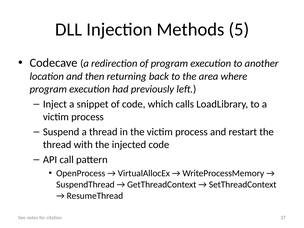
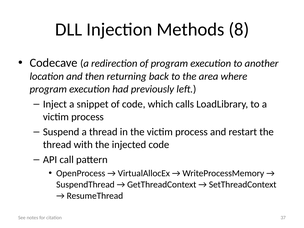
5: 5 -> 8
